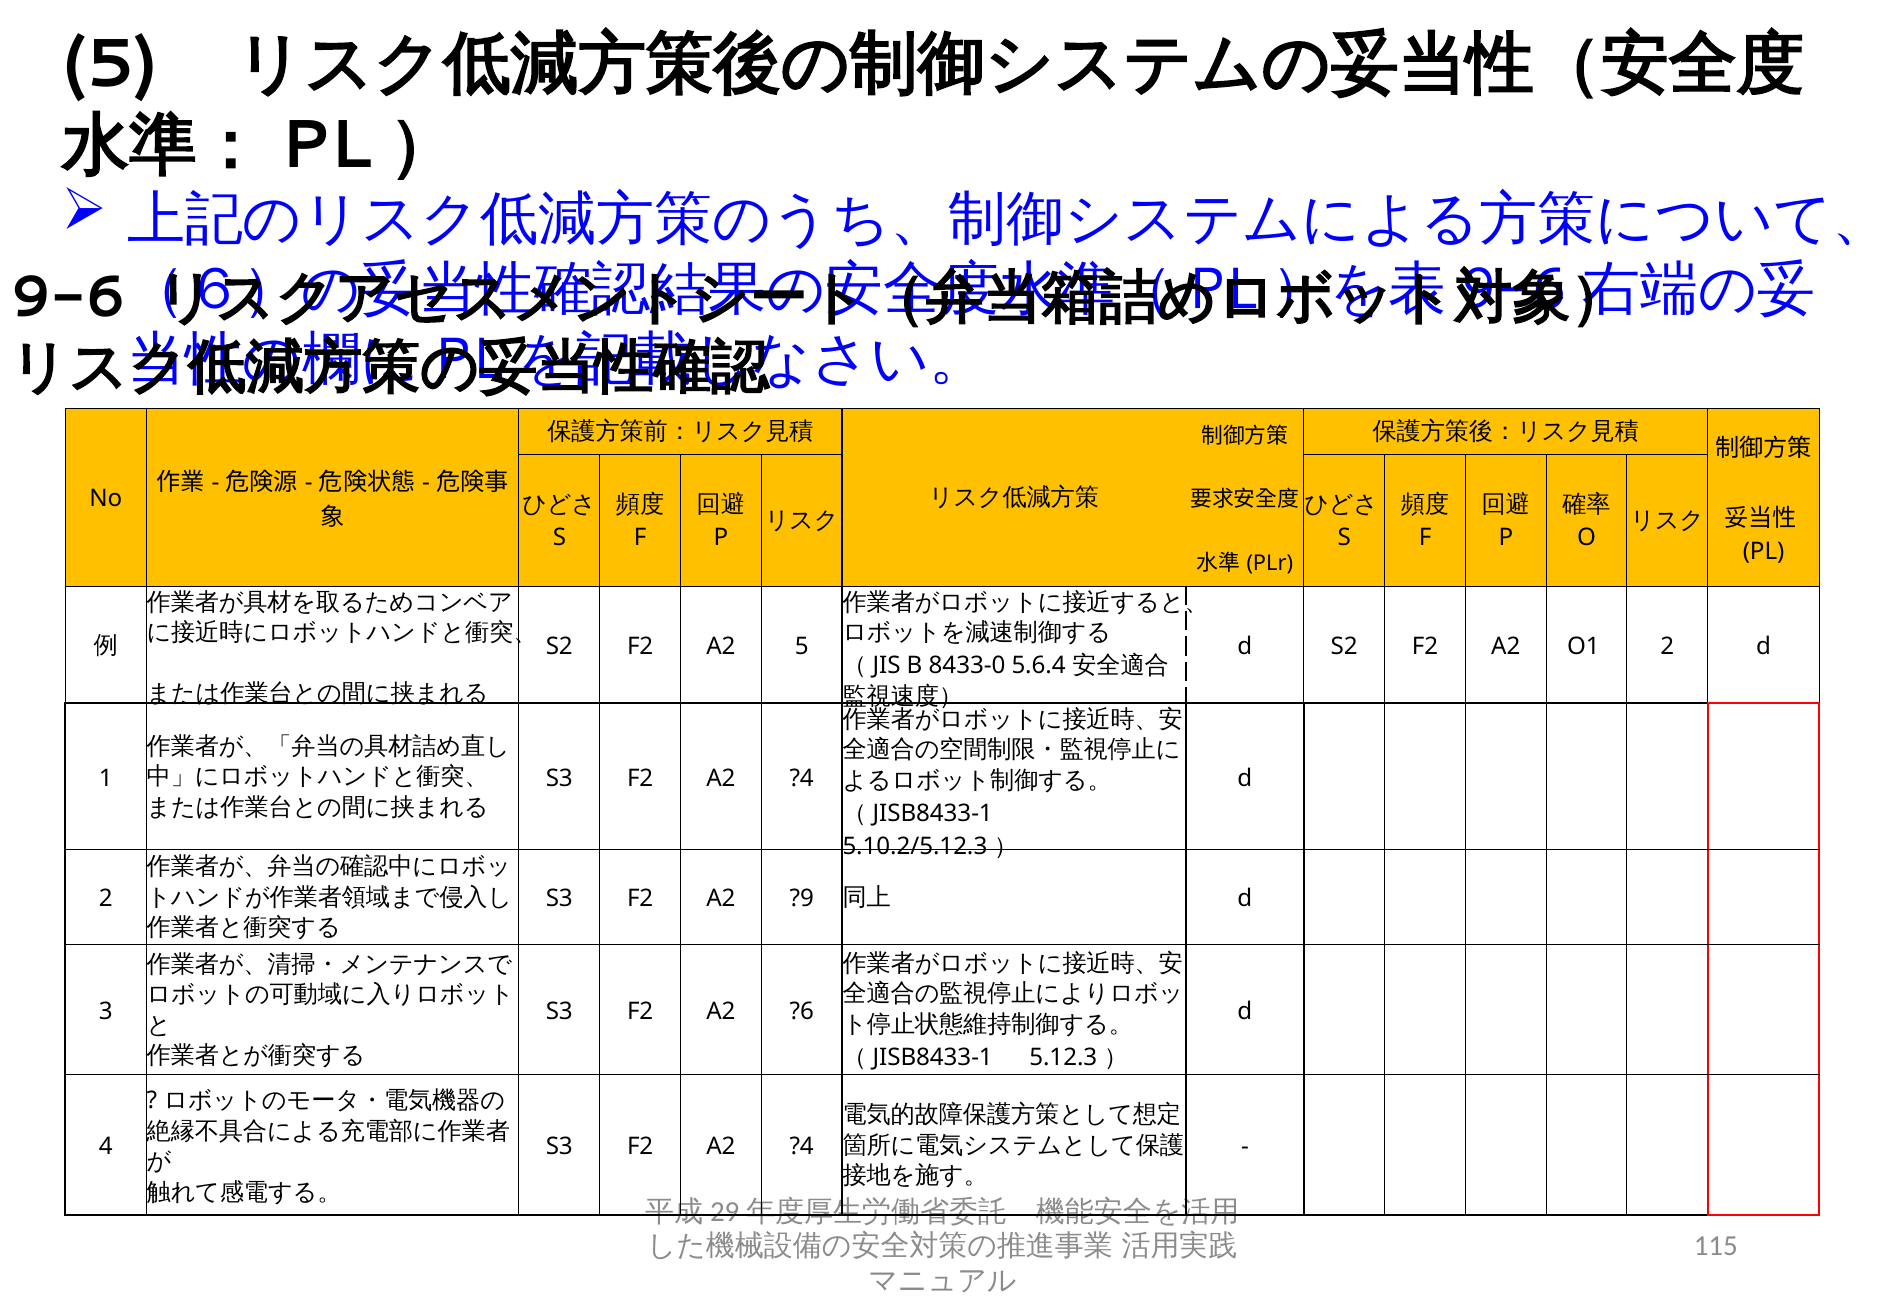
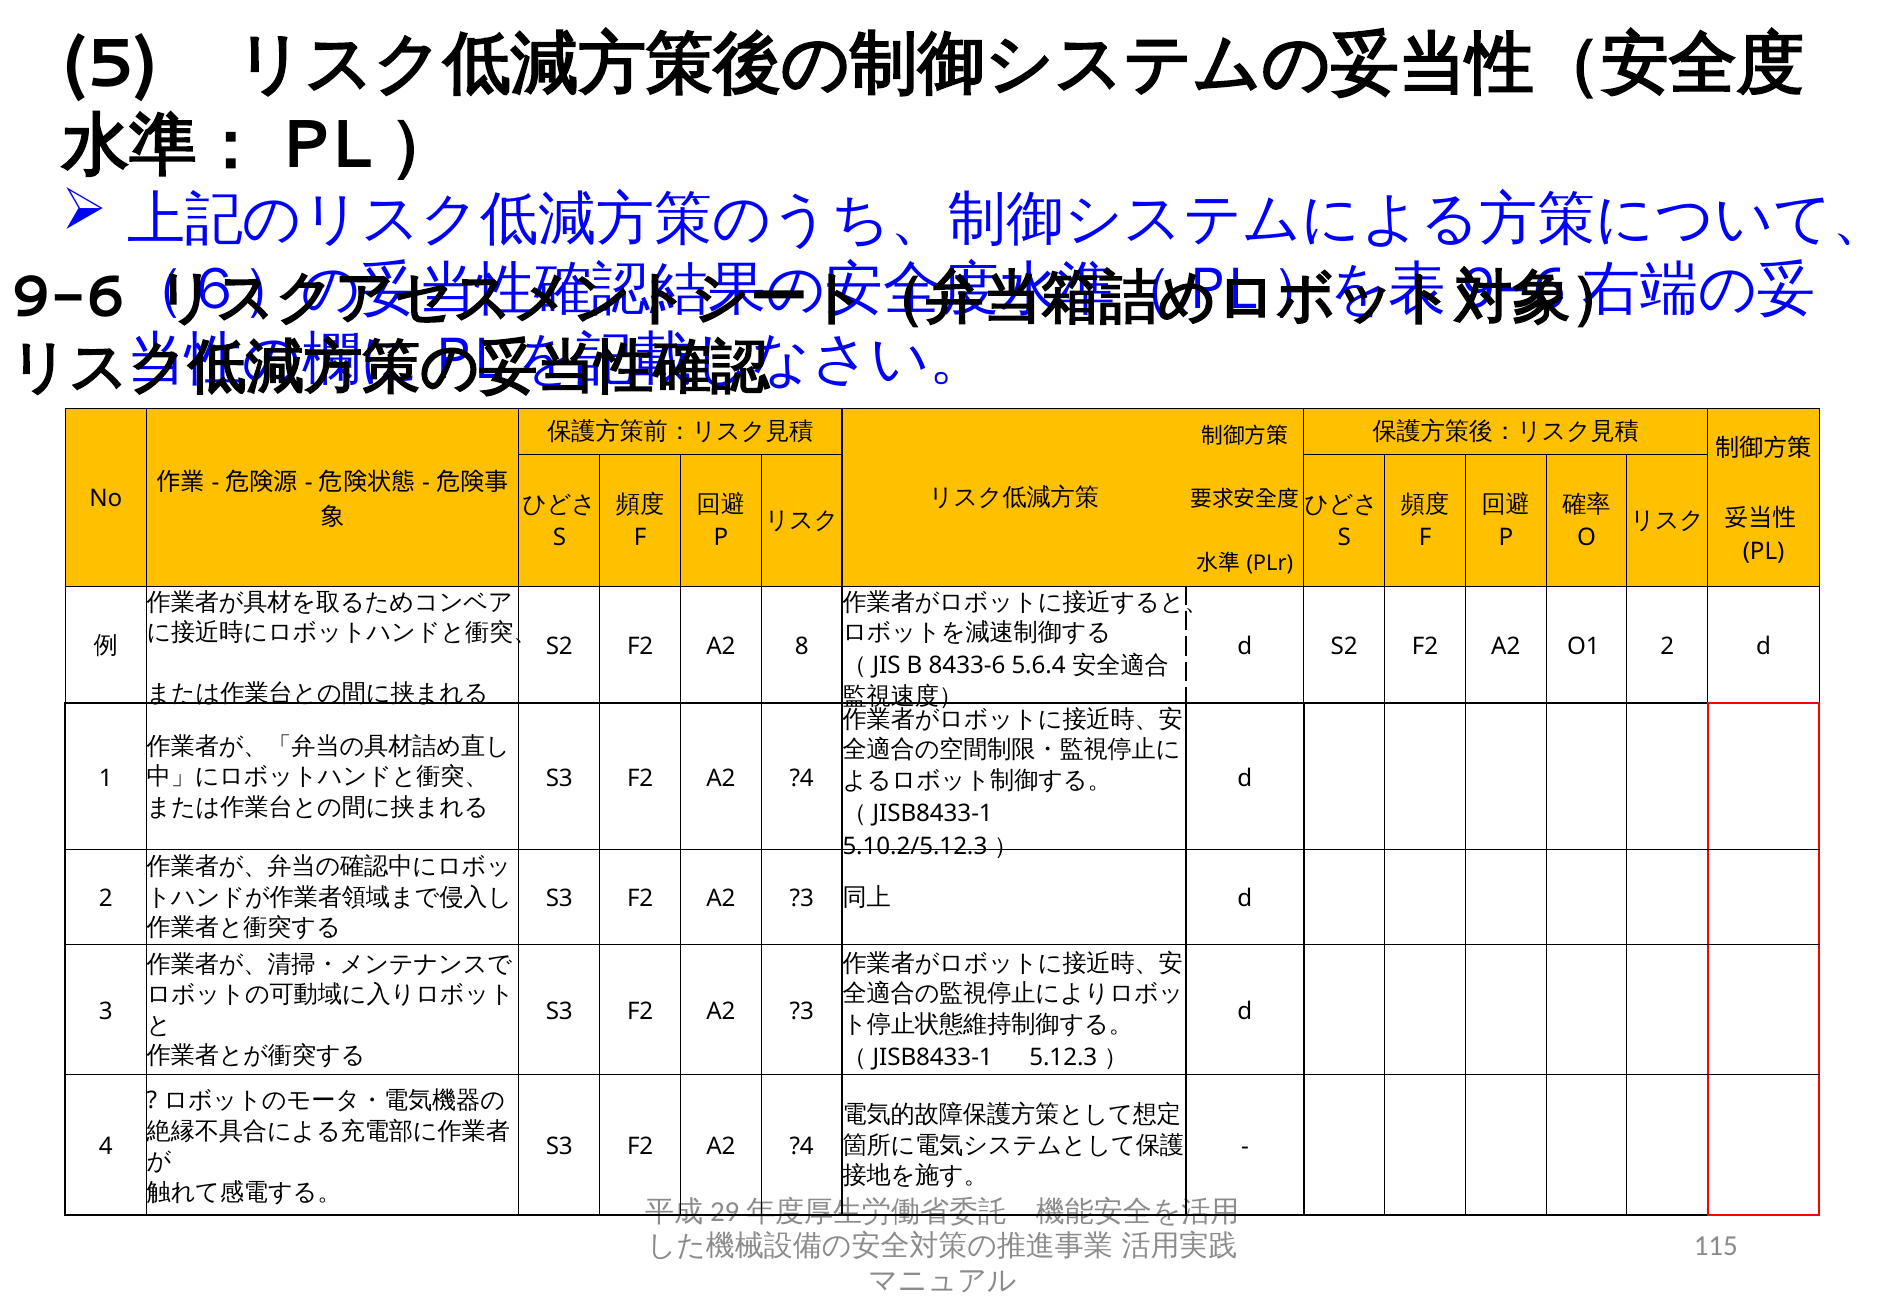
A2 5: 5 -> 8
8433-0: 8433-0 -> 8433-6
?9 at (802, 899): ?9 -> ?3
?6 at (802, 1012): ?6 -> ?3
